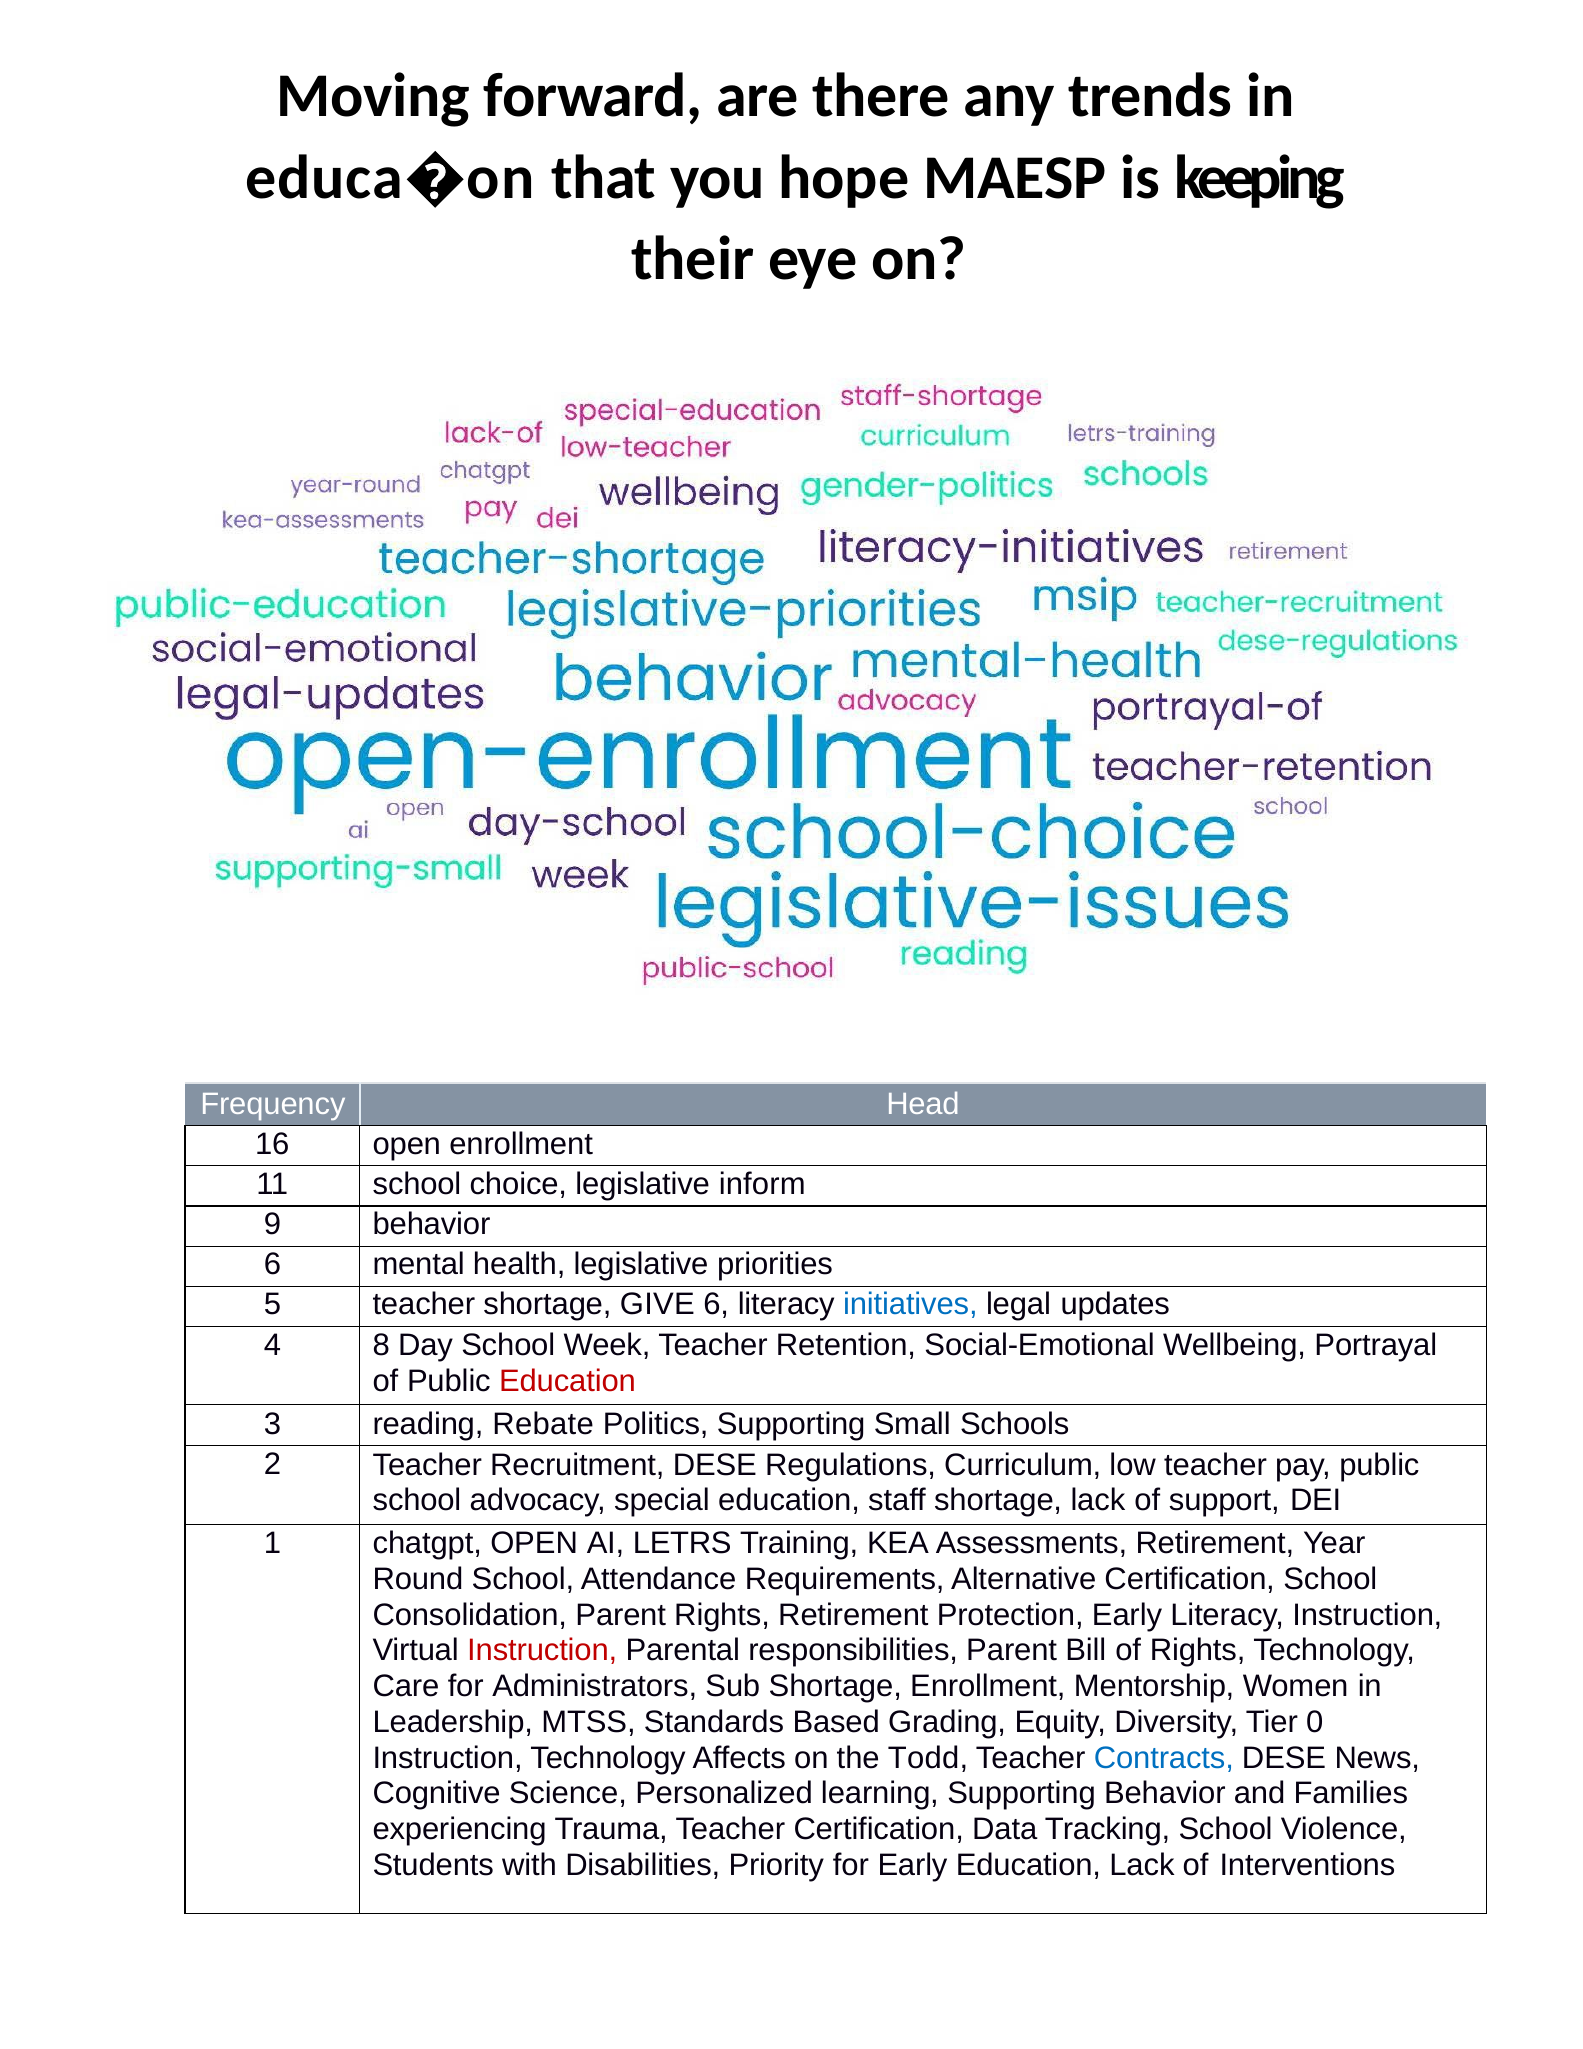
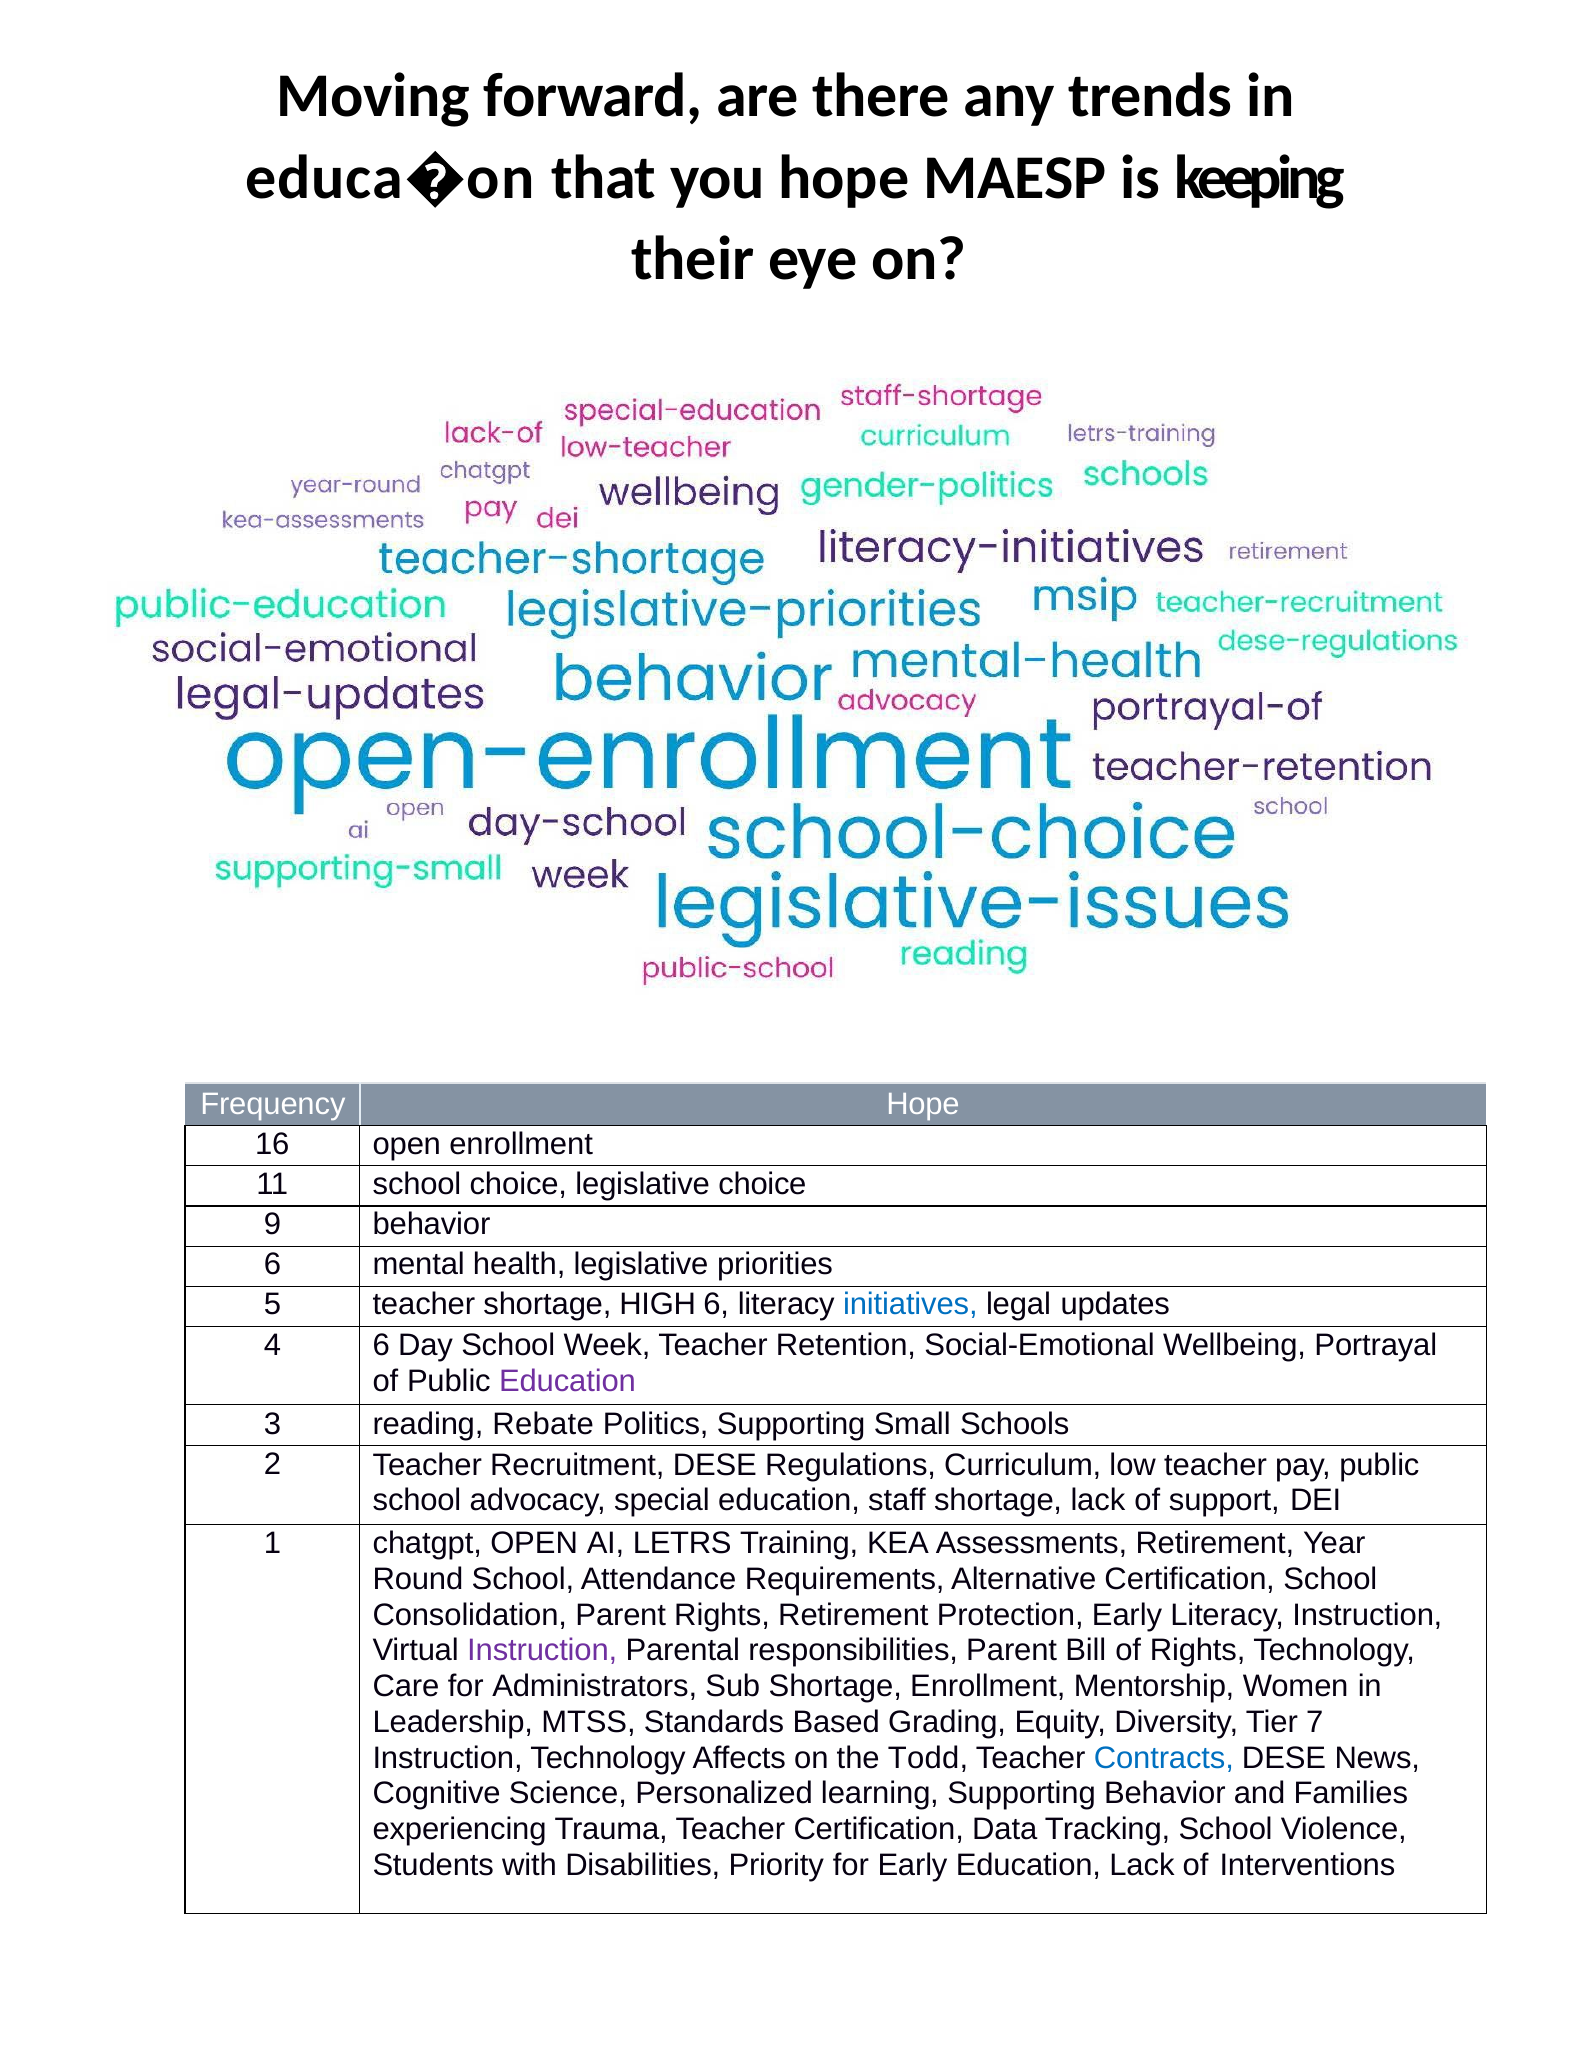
Frequency Head: Head -> Hope
legislative inform: inform -> choice
GIVE: GIVE -> HIGH
4 8: 8 -> 6
Education at (568, 1381) colour: red -> purple
Instruction at (542, 1650) colour: red -> purple
0: 0 -> 7
